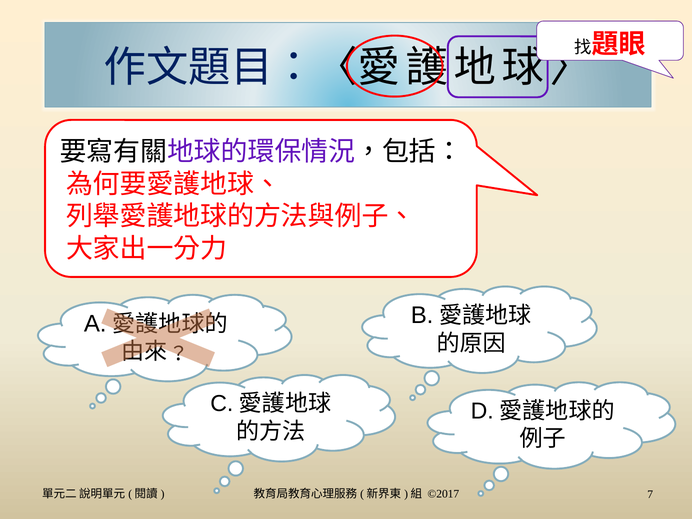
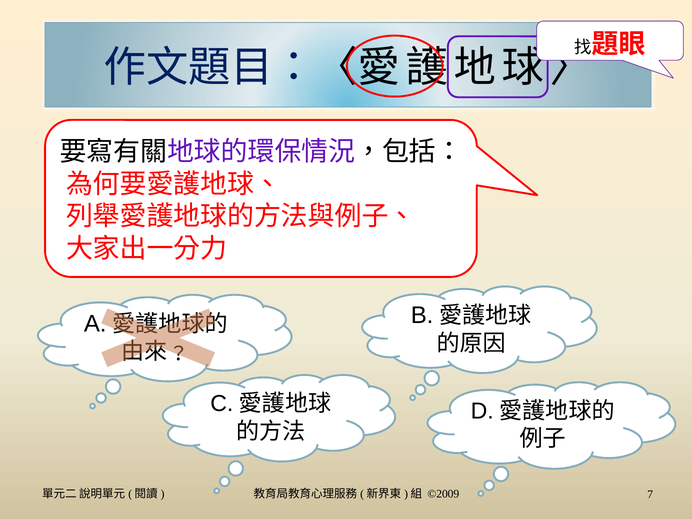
©2017: ©2017 -> ©2009
